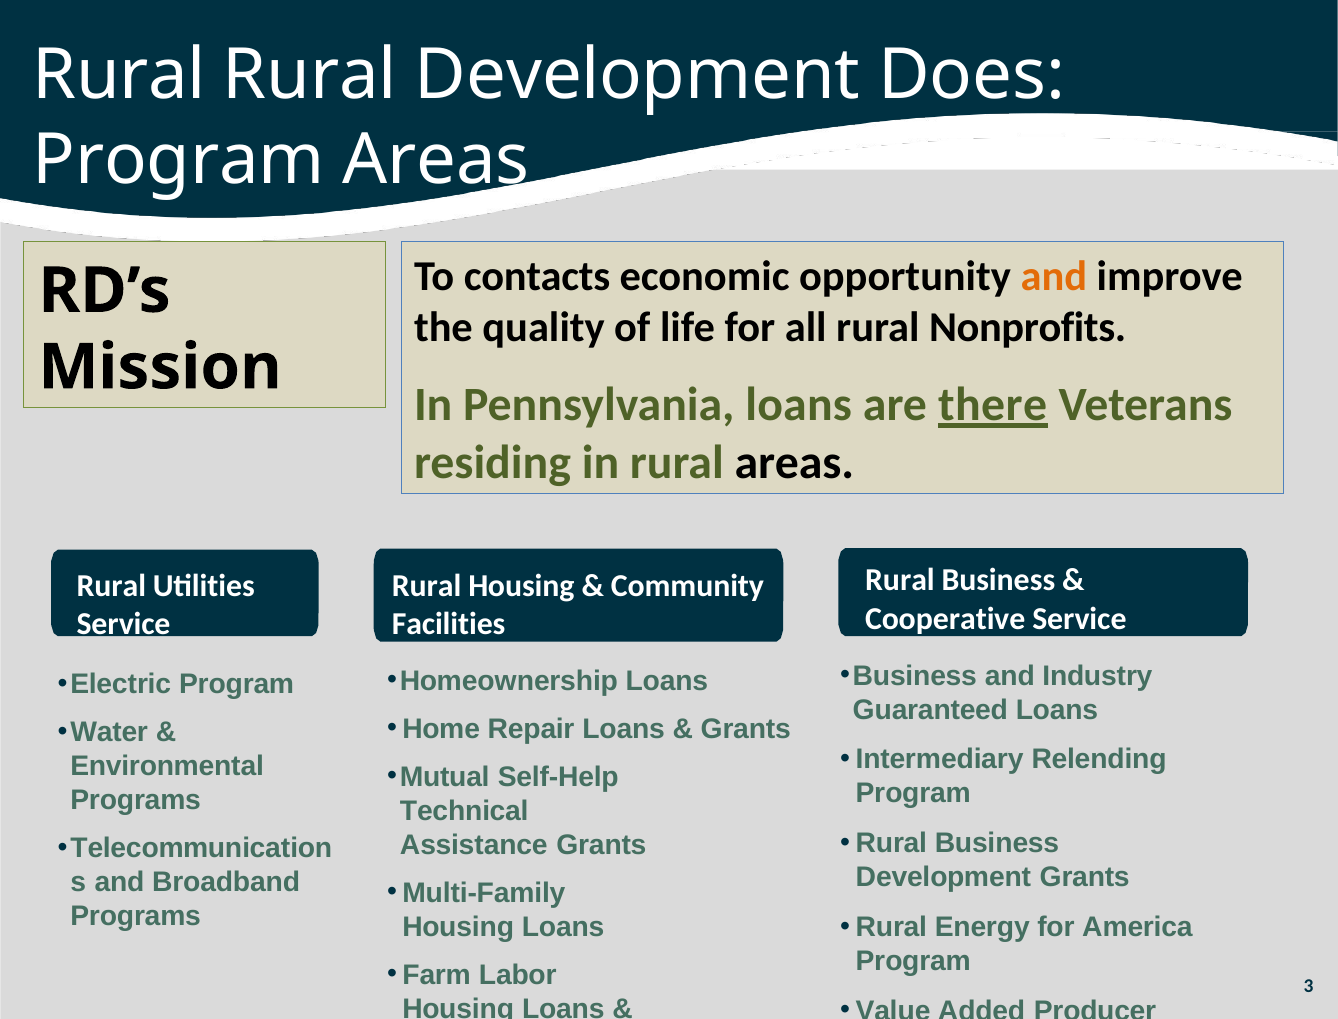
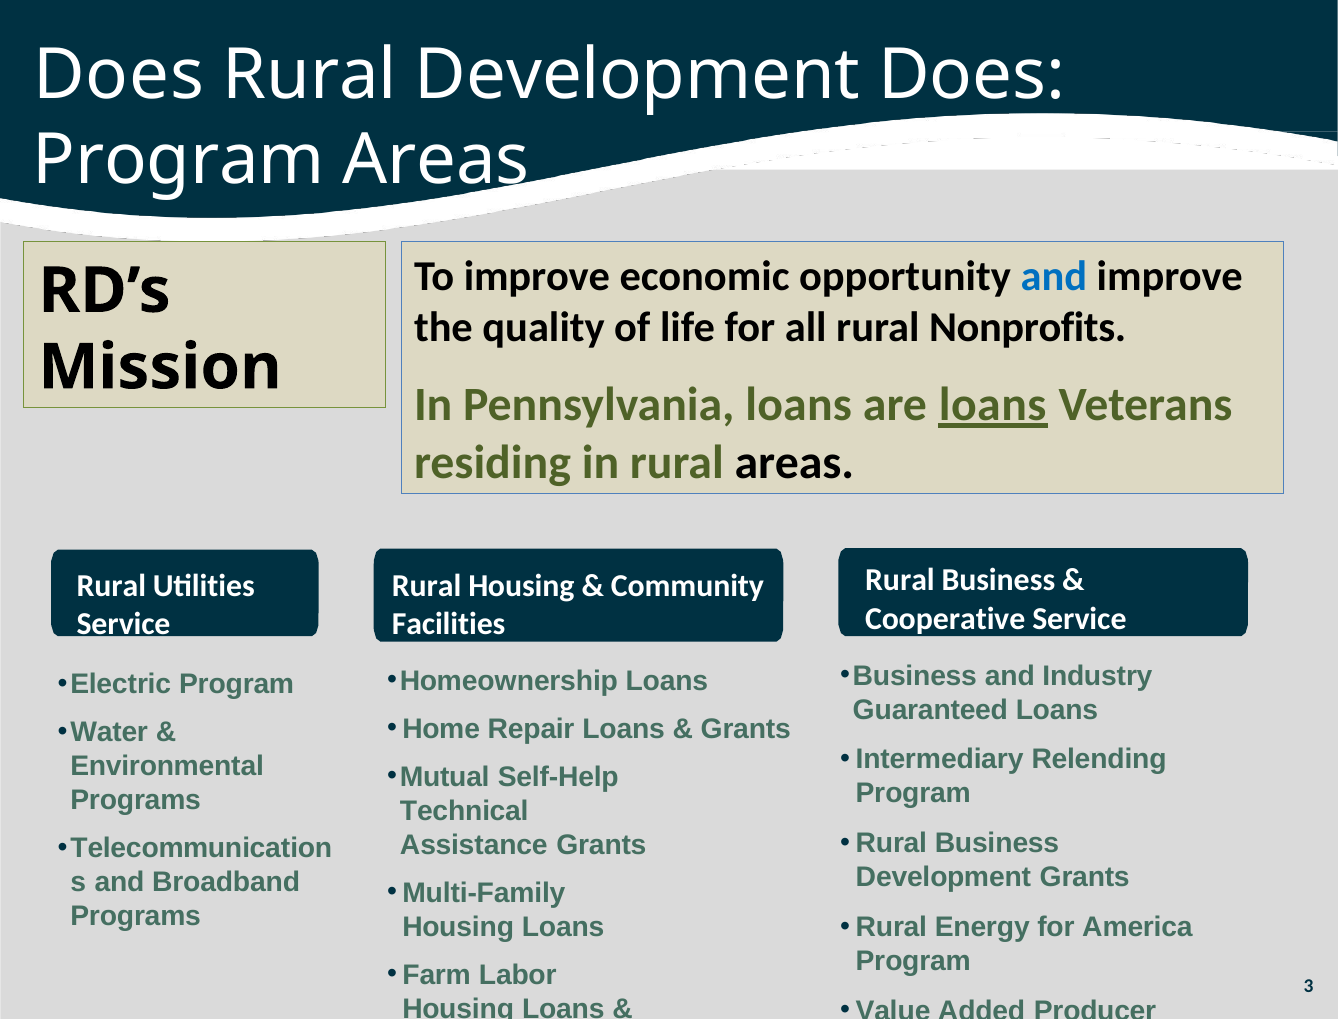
Rural at (119, 75): Rural -> Does
To contacts: contacts -> improve
and at (1054, 276) colour: orange -> blue
are there: there -> loans
